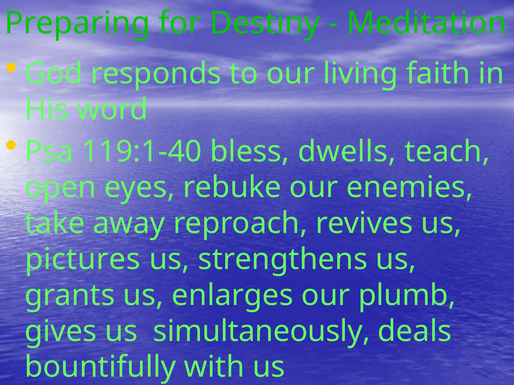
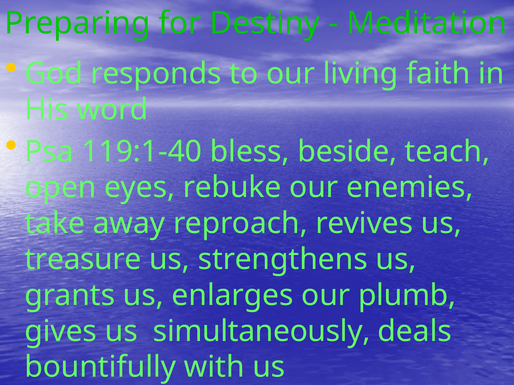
dwells: dwells -> beside
pictures: pictures -> treasure
